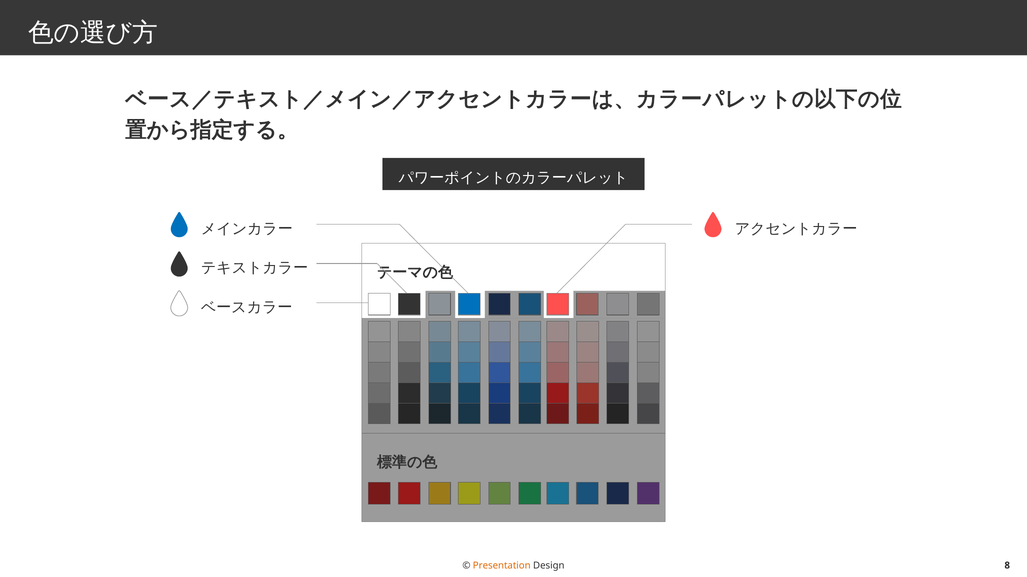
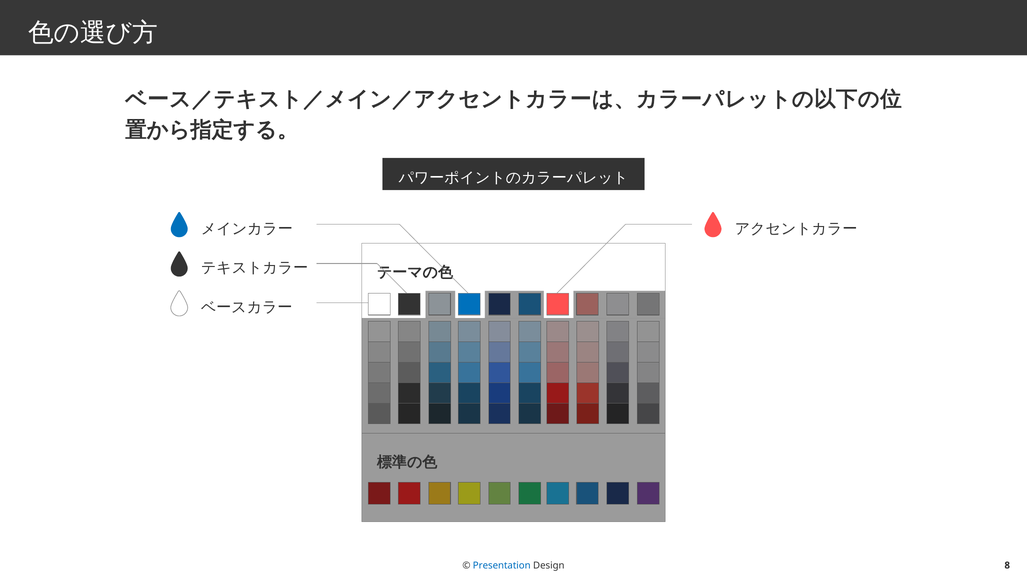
Presentation colour: orange -> blue
